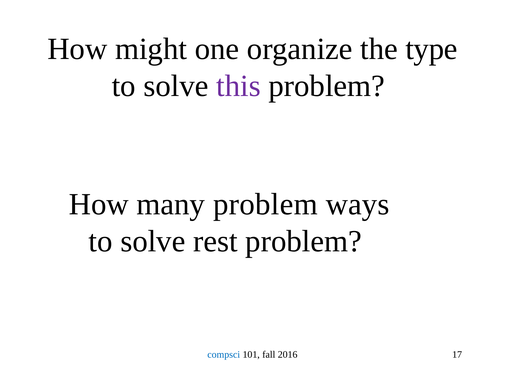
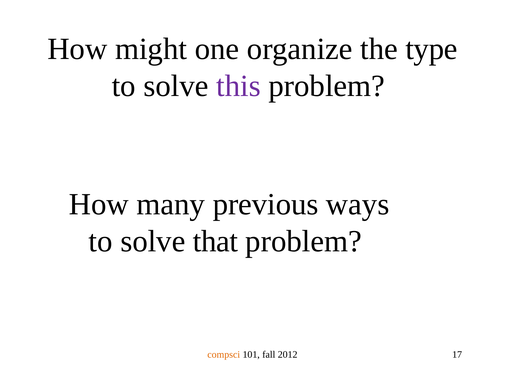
many problem: problem -> previous
rest: rest -> that
compsci colour: blue -> orange
2016: 2016 -> 2012
